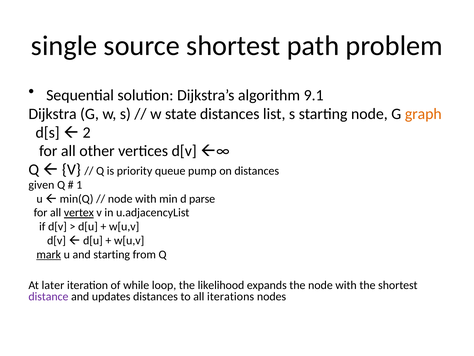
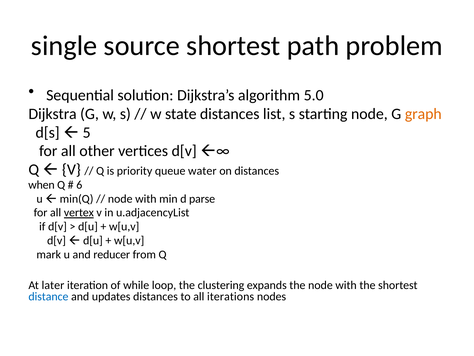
9.1: 9.1 -> 5.0
2: 2 -> 5
pump: pump -> water
given: given -> when
1: 1 -> 6
mark underline: present -> none
and starting: starting -> reducer
likelihood: likelihood -> clustering
distance colour: purple -> blue
